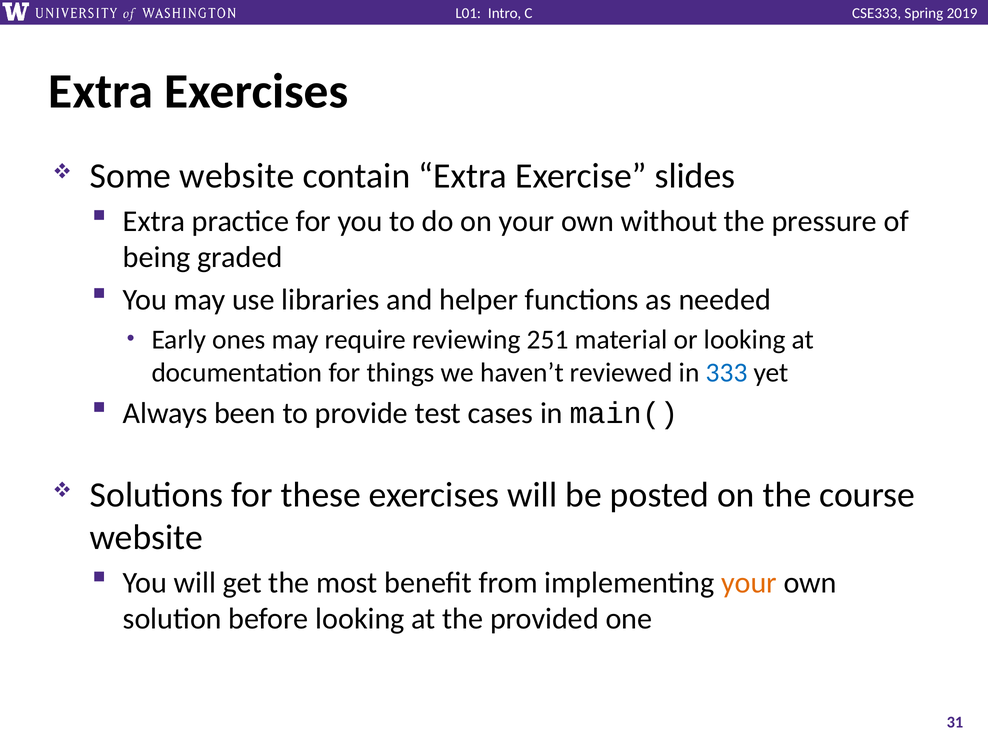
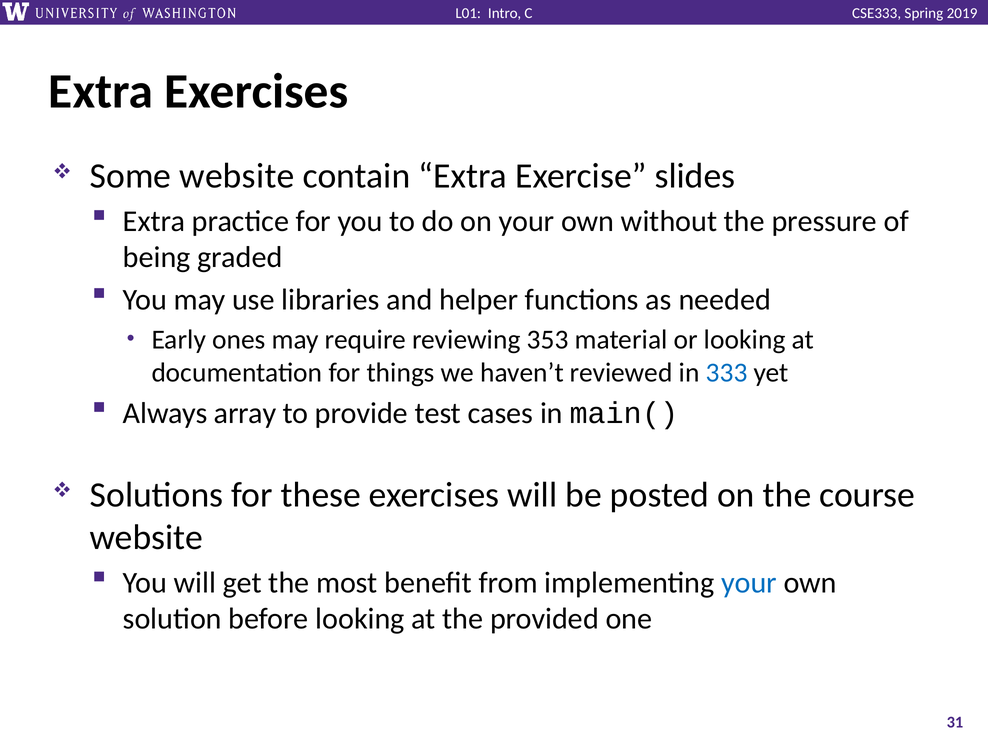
251: 251 -> 353
been: been -> array
your at (749, 583) colour: orange -> blue
